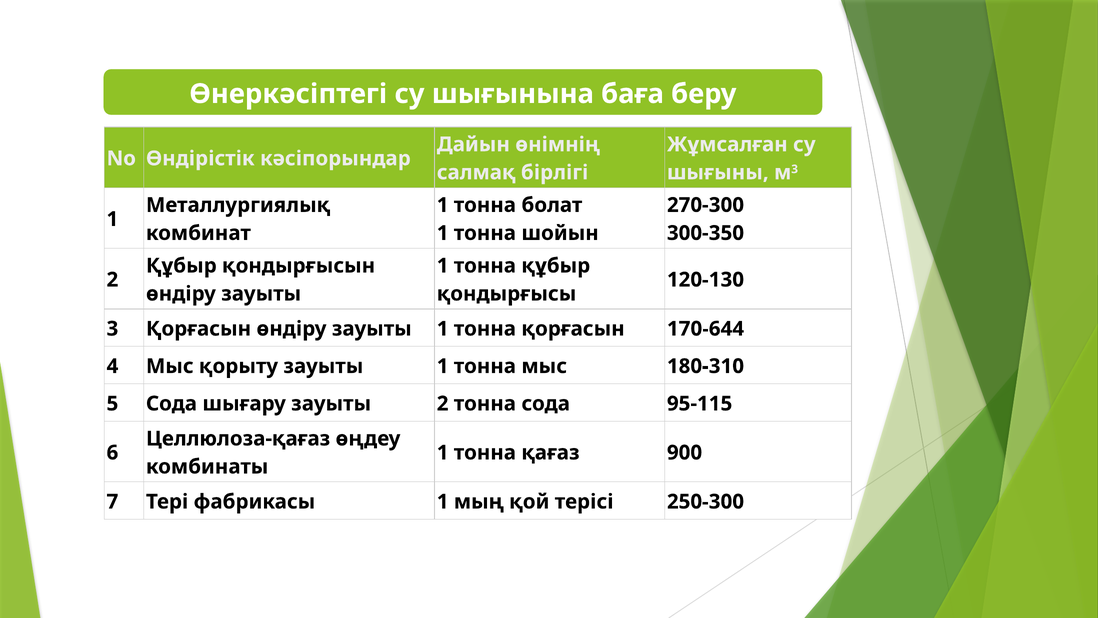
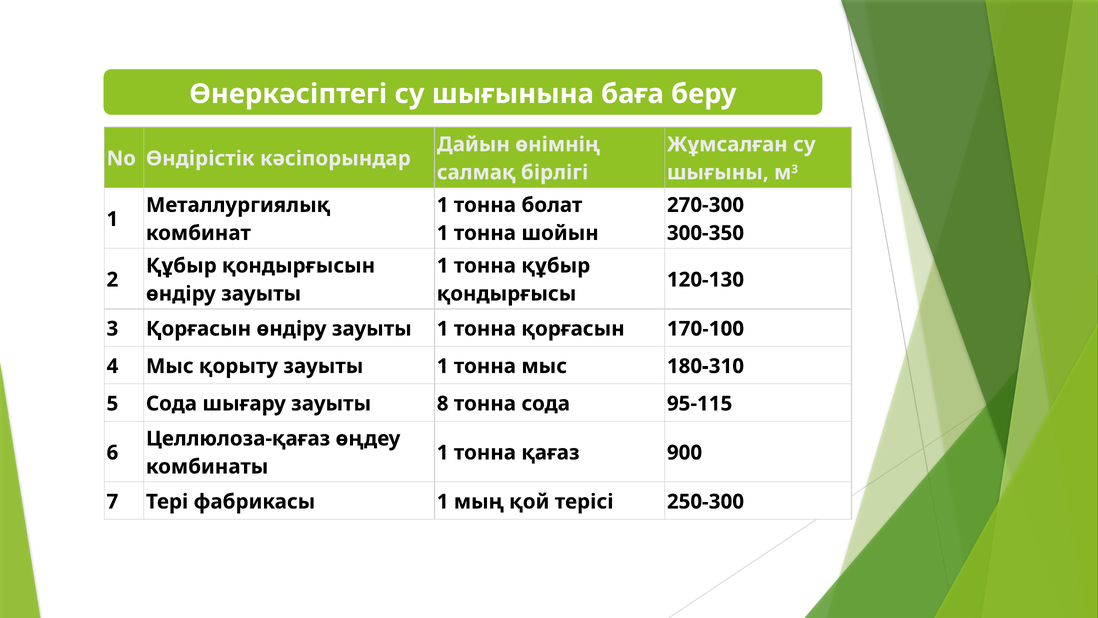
170-644: 170-644 -> 170-100
зауыты 2: 2 -> 8
